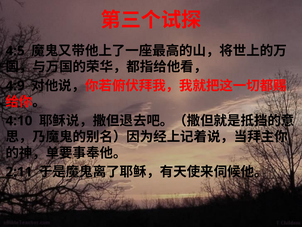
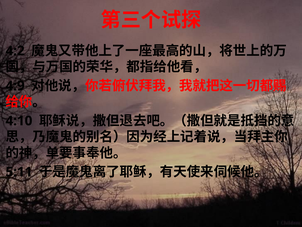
4:5: 4:5 -> 4:2
2:11: 2:11 -> 5:11
